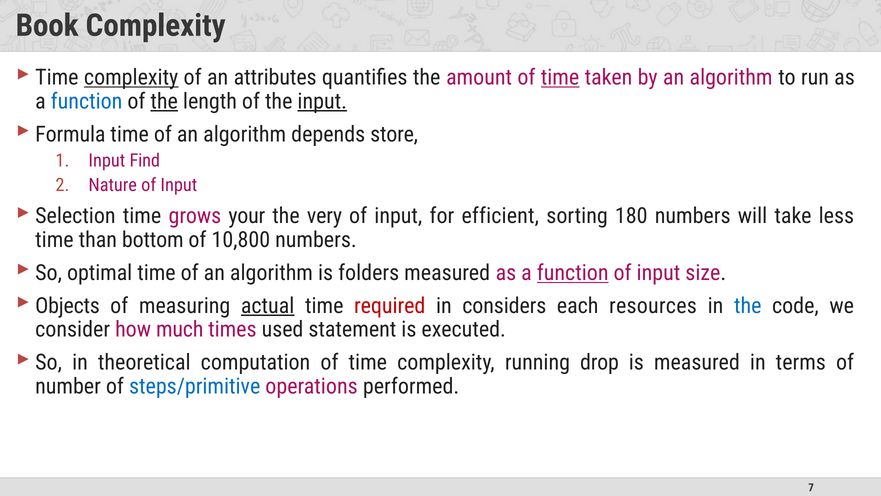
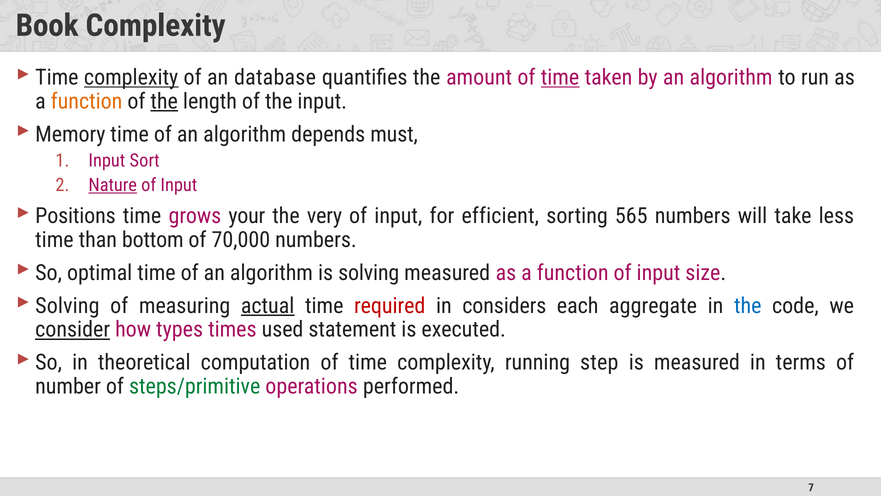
attributes: attributes -> database
function at (87, 101) colour: blue -> orange
input at (322, 101) underline: present -> none
Formula: Formula -> Memory
store: store -> must
Find: Find -> Sort
Nature underline: none -> present
Selection: Selection -> Positions
180: 180 -> 565
10,800: 10,800 -> 70,000
is folders: folders -> solving
function at (573, 273) underline: present -> none
Objects at (68, 306): Objects -> Solving
resources: resources -> aggregate
consider underline: none -> present
much: much -> types
drop: drop -> step
steps/primitive colour: blue -> green
